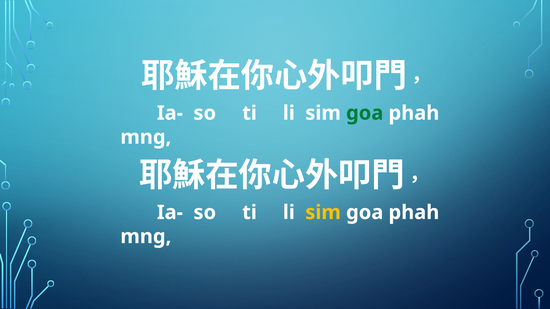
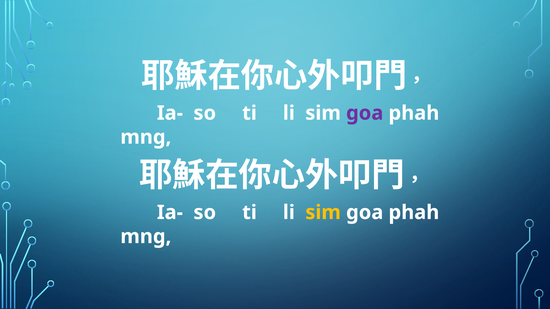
goa at (365, 113) colour: green -> purple
